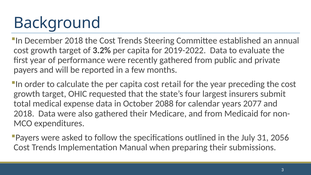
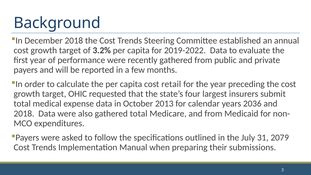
2088: 2088 -> 2013
2077: 2077 -> 2036
gathered their: their -> total
2056: 2056 -> 2079
